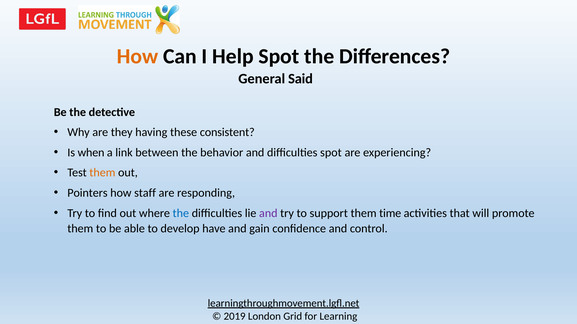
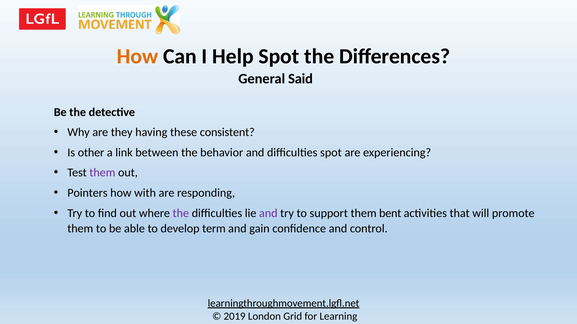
when: when -> other
them at (102, 173) colour: orange -> purple
staff: staff -> with
the at (181, 213) colour: blue -> purple
time: time -> bent
have: have -> term
